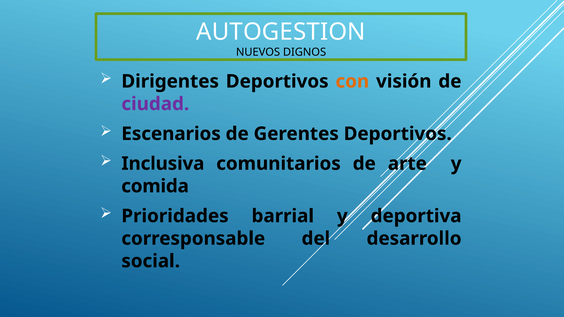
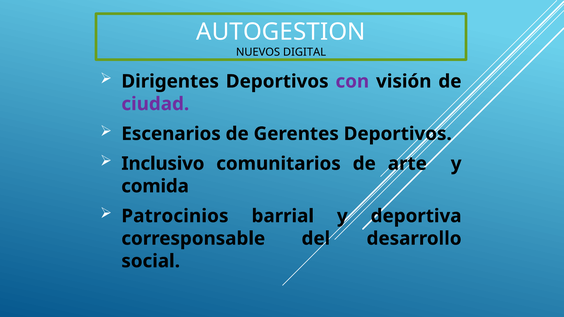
DIGNOS: DIGNOS -> DIGITAL
con colour: orange -> purple
Inclusiva: Inclusiva -> Inclusivo
Prioridades: Prioridades -> Patrocinios
